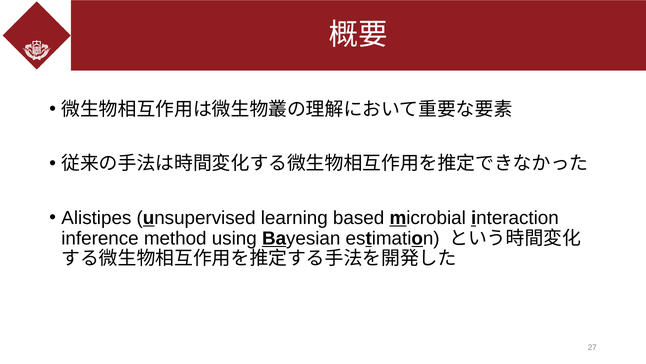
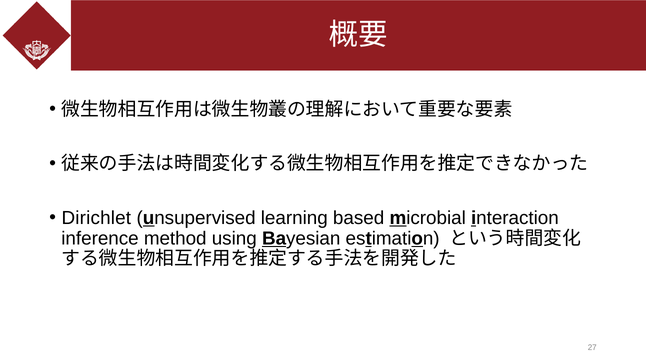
Alistipes: Alistipes -> Dirichlet
